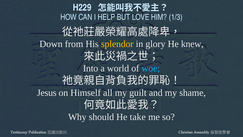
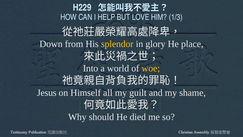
knew: knew -> place
woe colour: light blue -> yellow
take: take -> died
